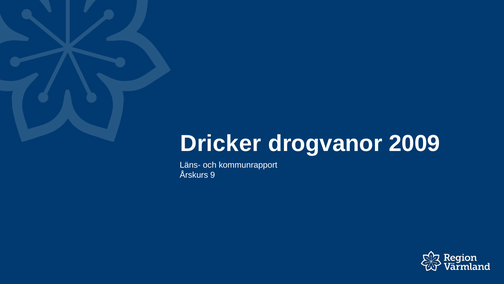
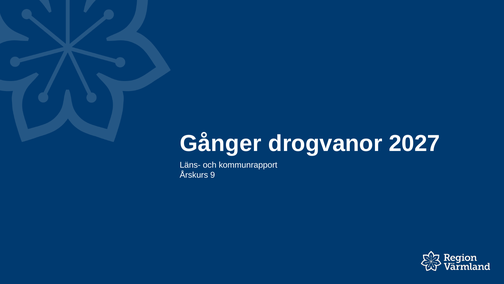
Dricker: Dricker -> Gånger
2009: 2009 -> 2027
